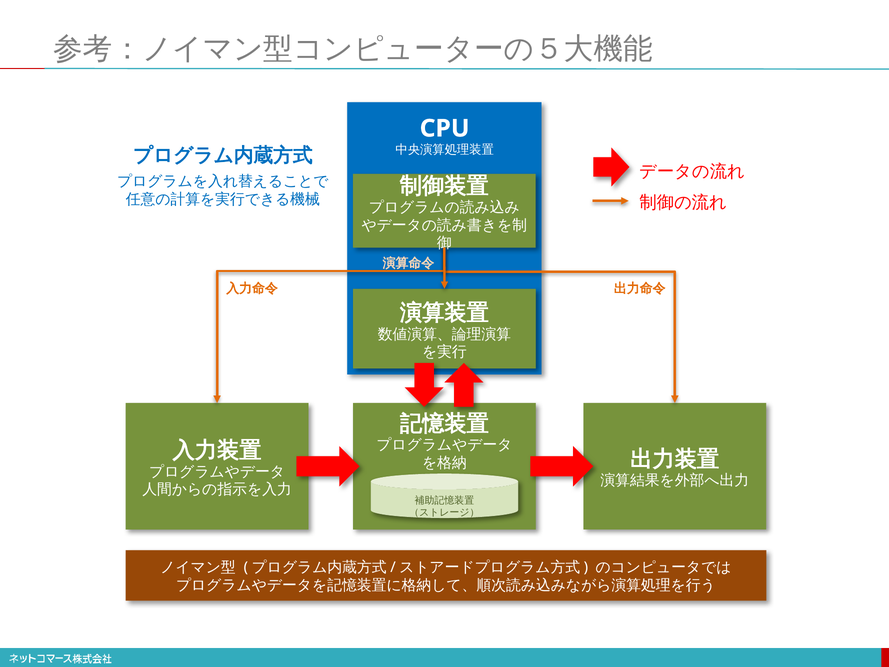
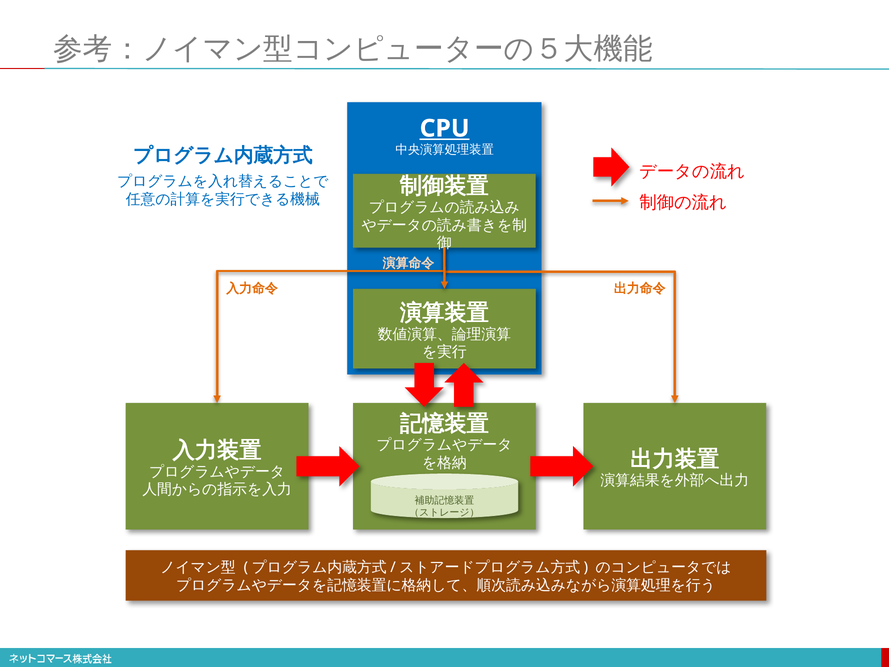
CPU underline: none -> present
